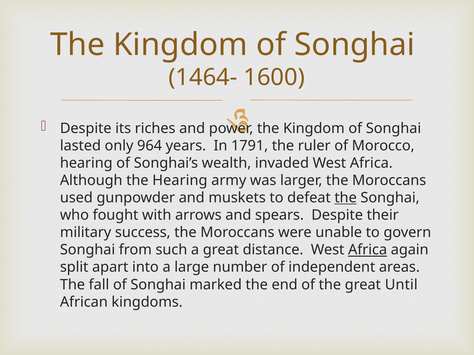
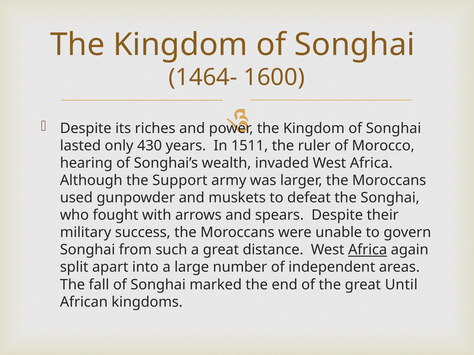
964: 964 -> 430
1791: 1791 -> 1511
the Hearing: Hearing -> Support
the at (346, 198) underline: present -> none
